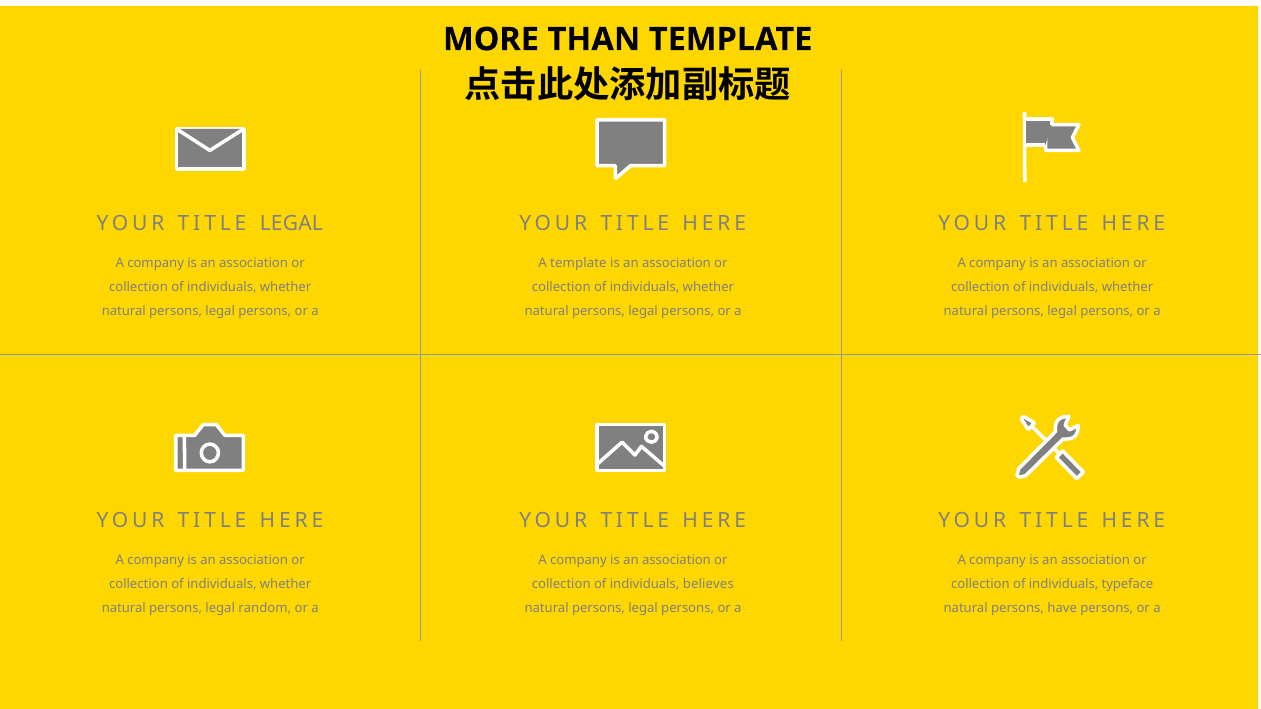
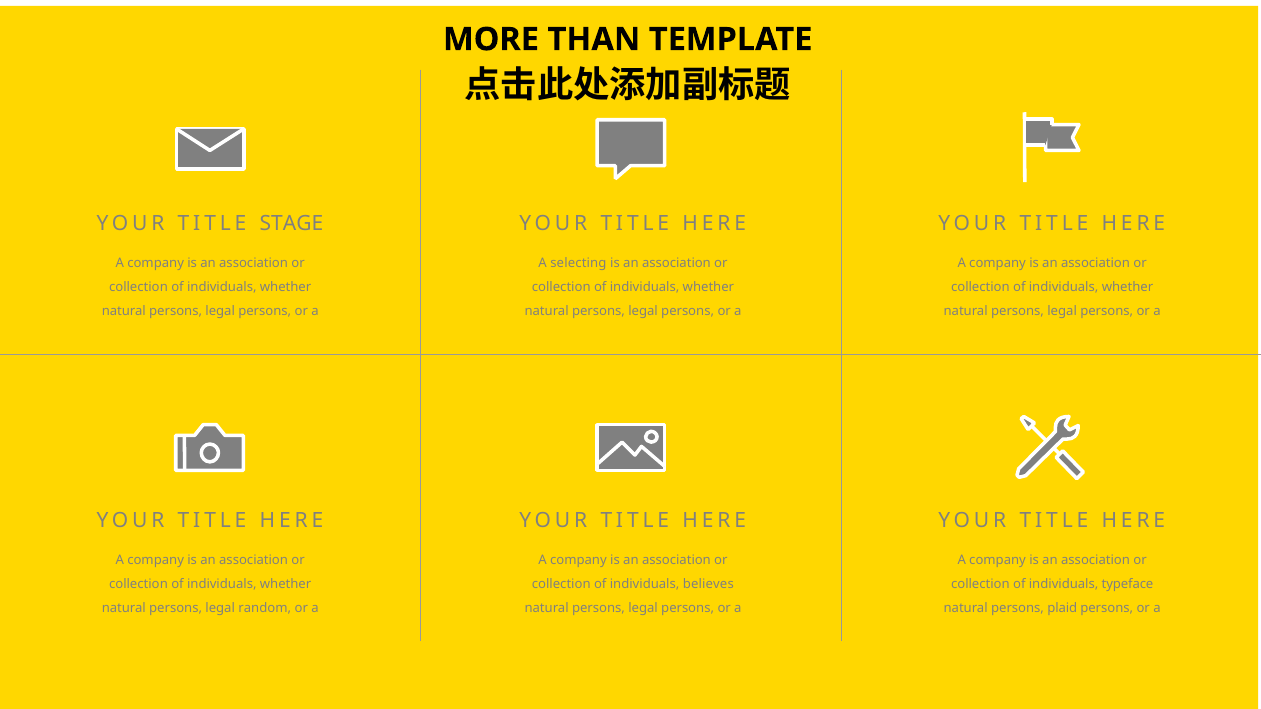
TITLE LEGAL: LEGAL -> STAGE
A template: template -> selecting
have: have -> plaid
